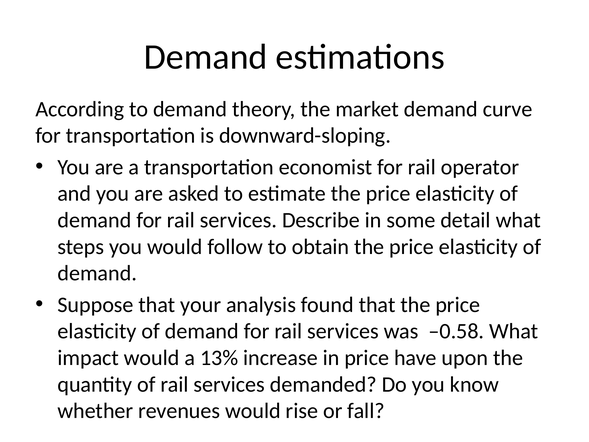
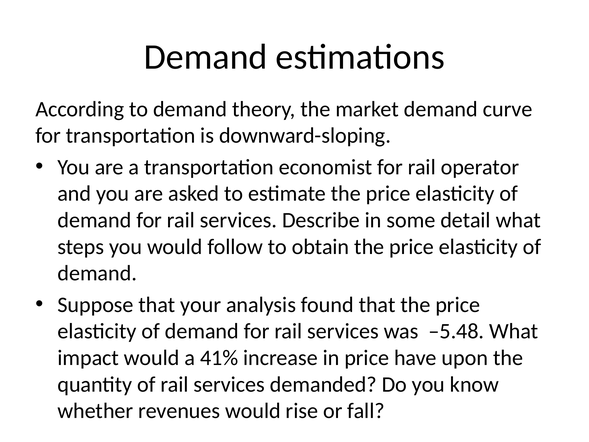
–0.58: –0.58 -> –5.48
13%: 13% -> 41%
